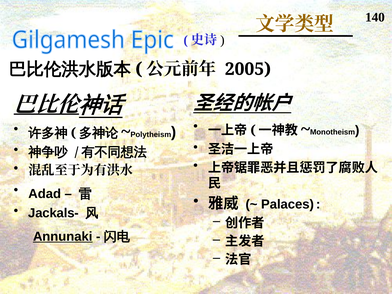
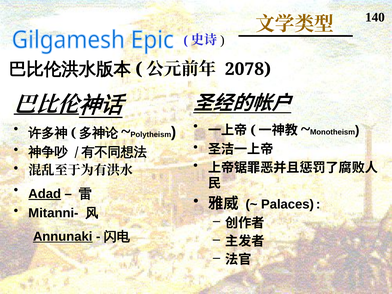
2005: 2005 -> 2078
Adad underline: none -> present
Jackals-: Jackals- -> Mitanni-
